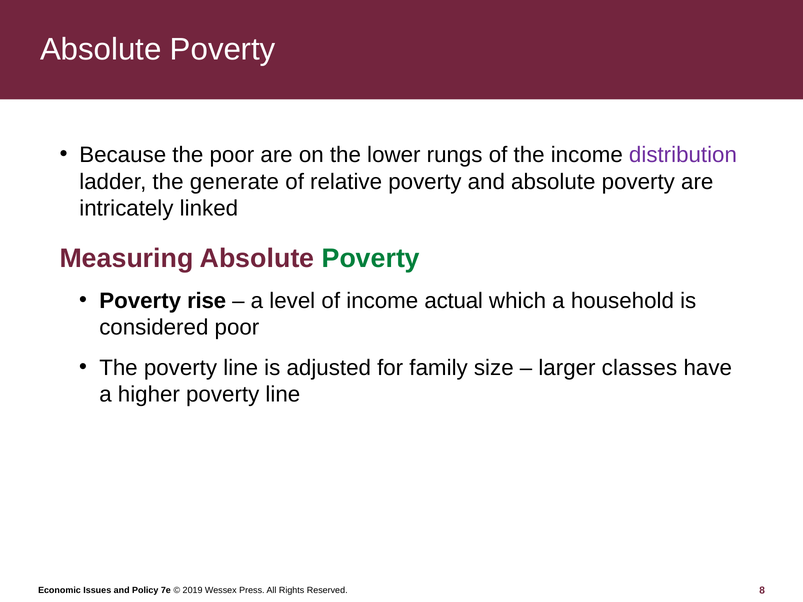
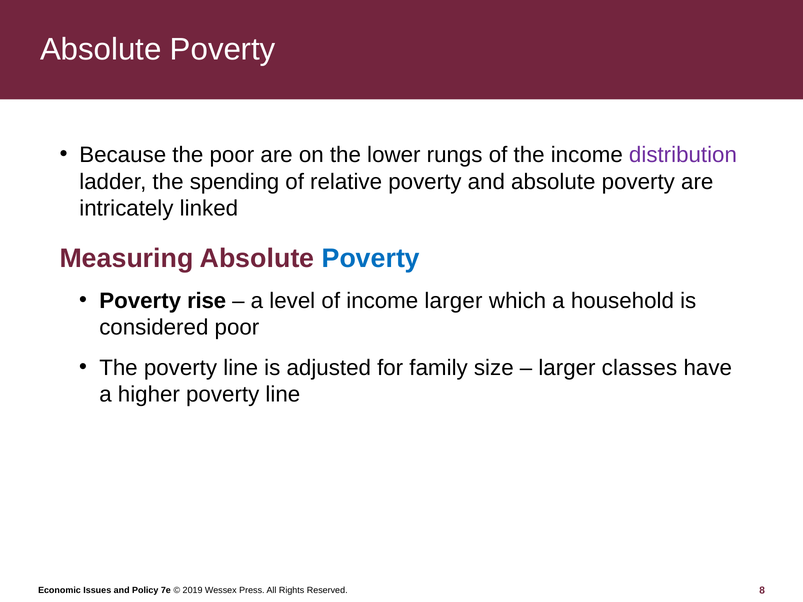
generate: generate -> spending
Poverty at (371, 258) colour: green -> blue
income actual: actual -> larger
